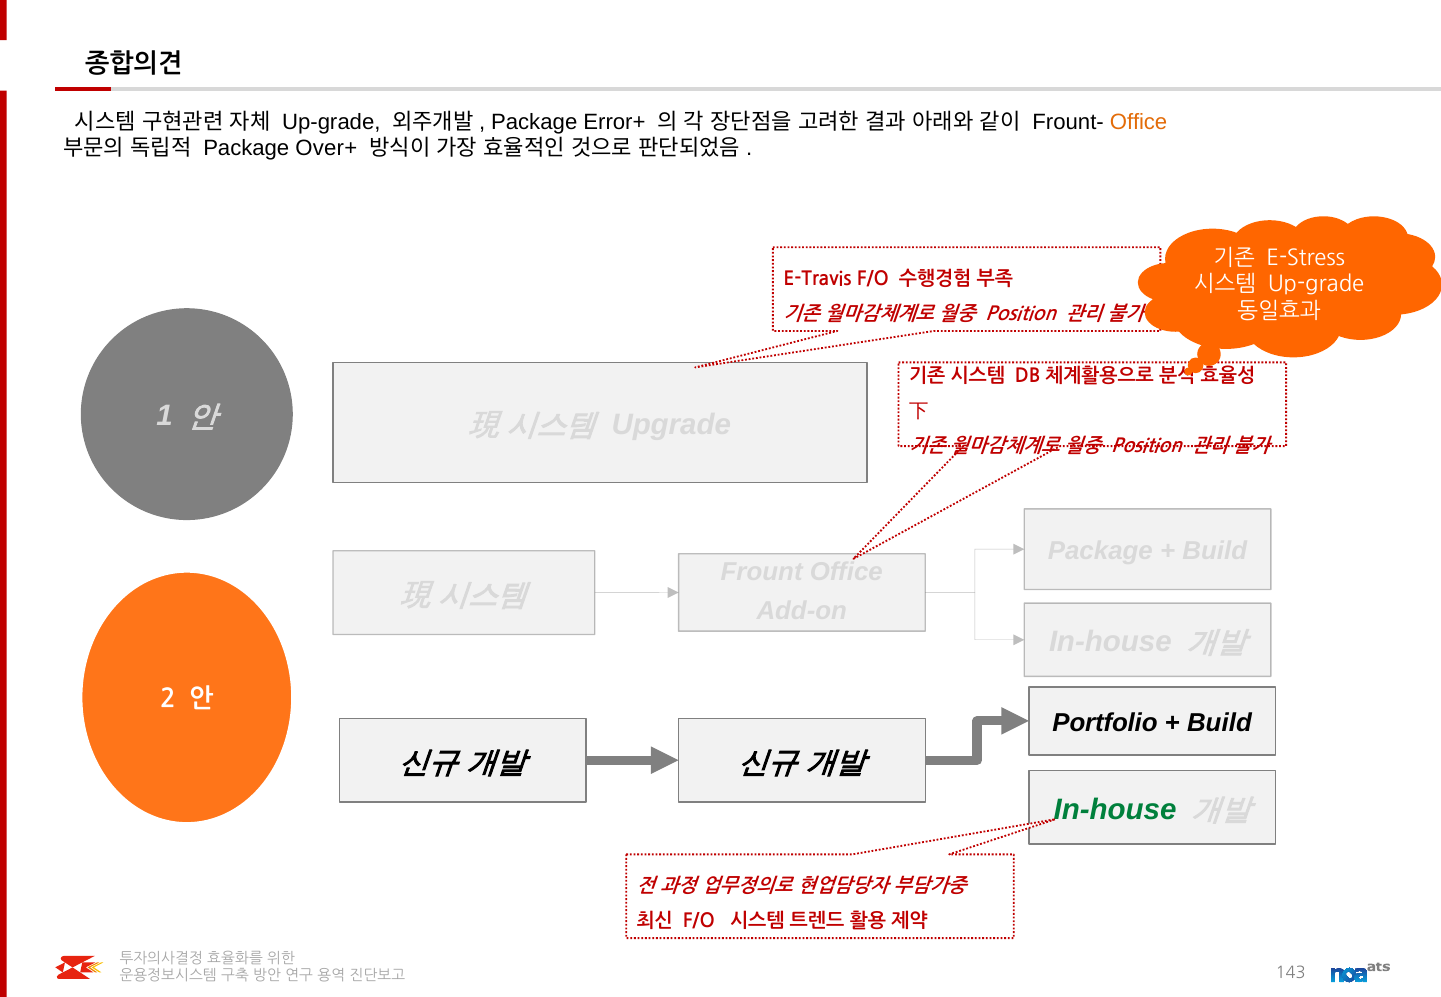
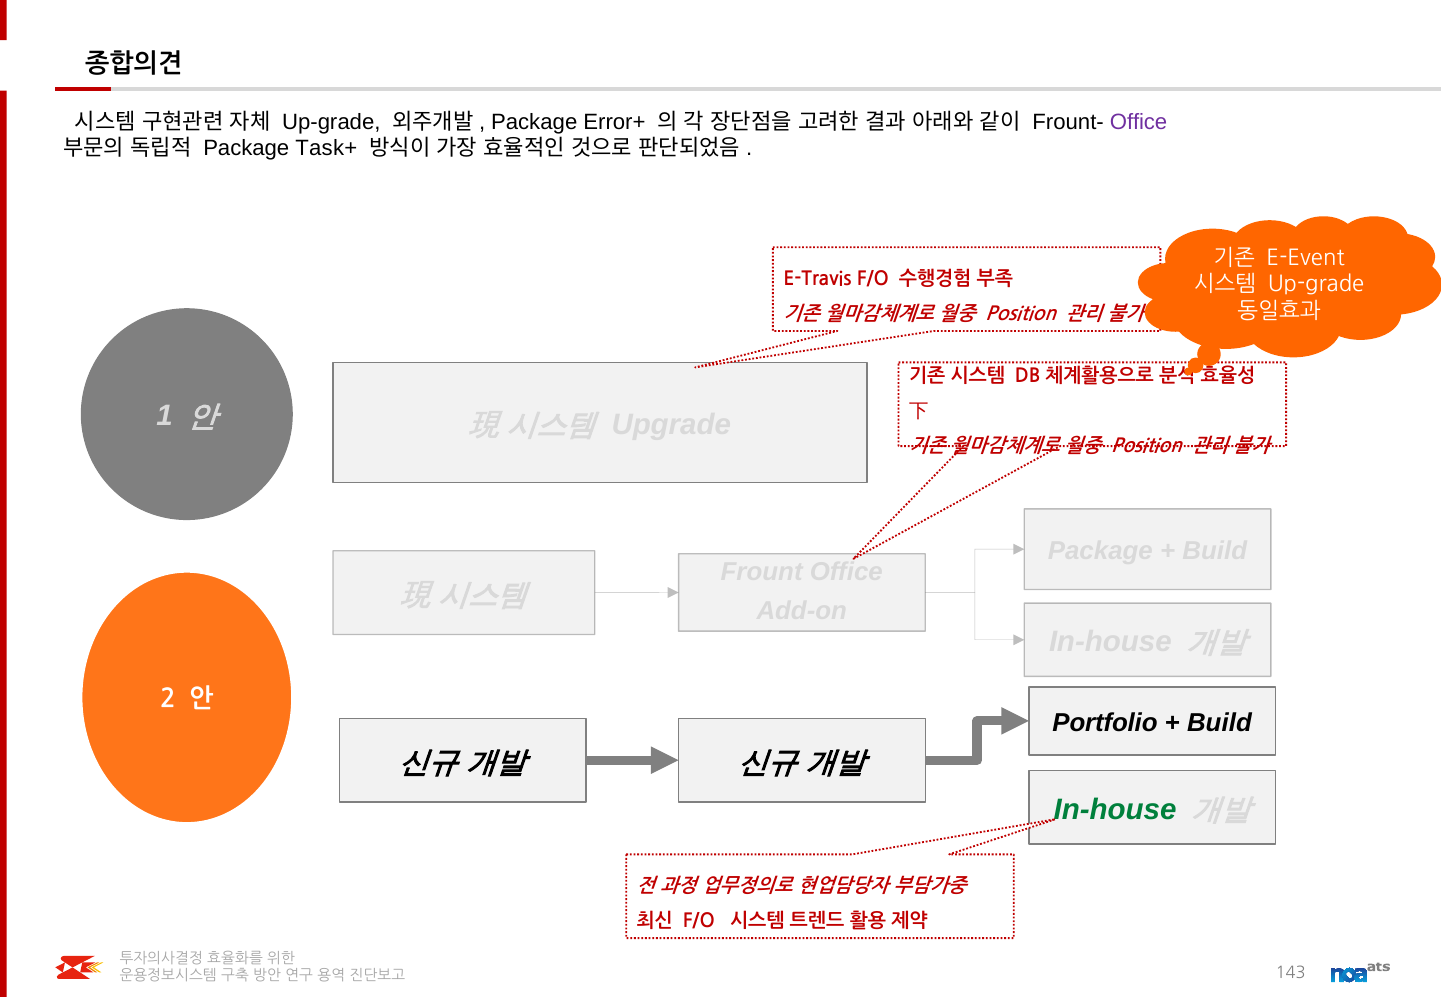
Office at (1139, 122) colour: orange -> purple
Over+: Over+ -> Task+
E-Stress: E-Stress -> E-Event
